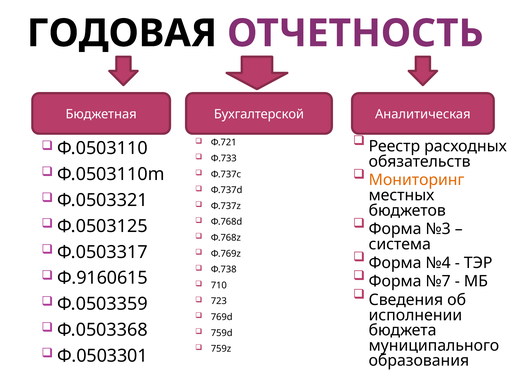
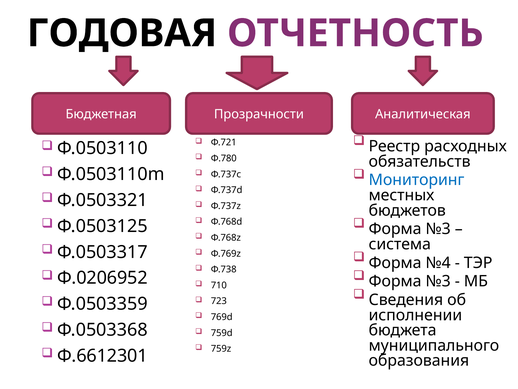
Бухгалтерской: Бухгалтерской -> Прозрачности
Ф.733: Ф.733 -> Ф.780
Мониторинг colour: orange -> blue
Ф.9160615: Ф.9160615 -> Ф.0206952
№7 at (438, 281): №7 -> №3
Ф.0503301: Ф.0503301 -> Ф.6612301
